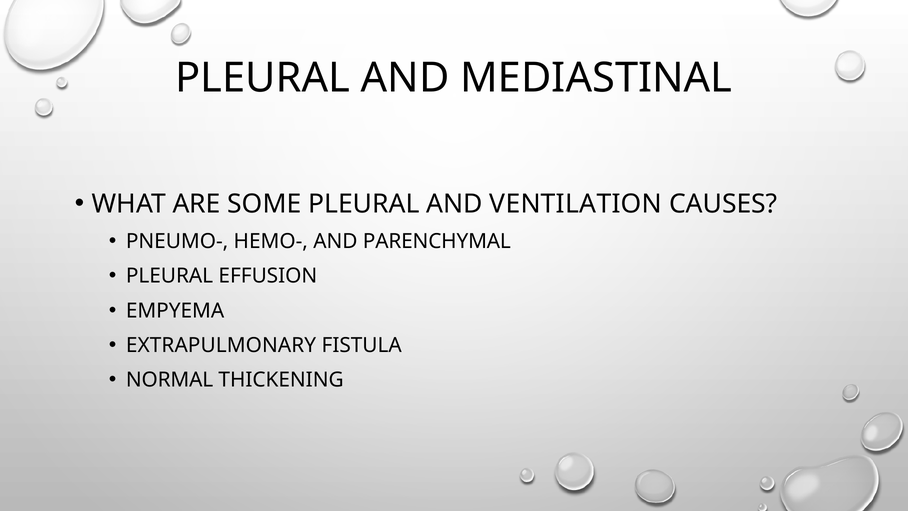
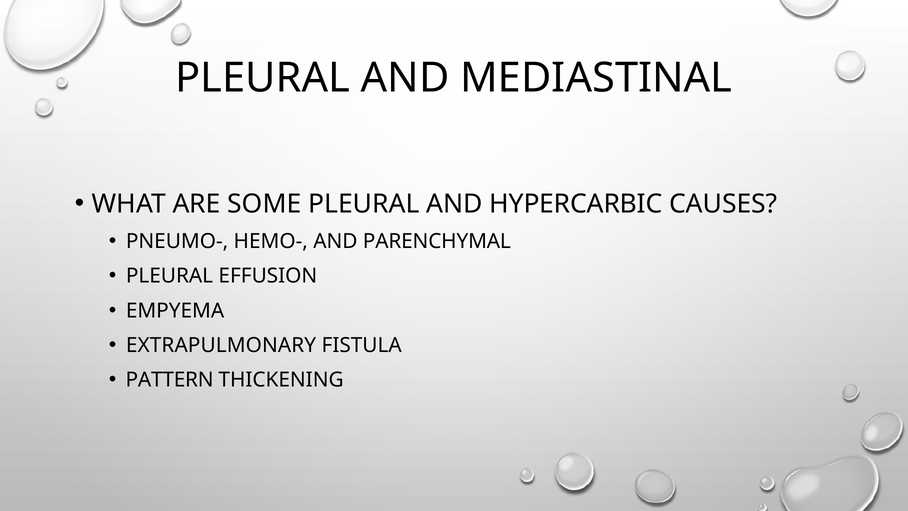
VENTILATION: VENTILATION -> HYPERCARBIC
NORMAL: NORMAL -> PATTERN
